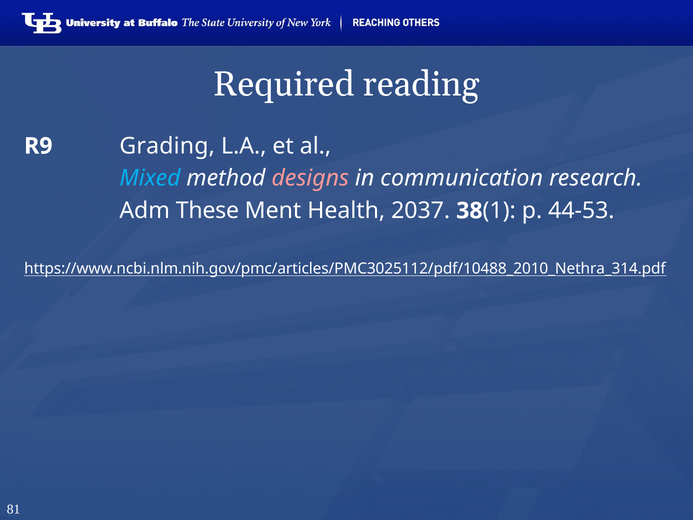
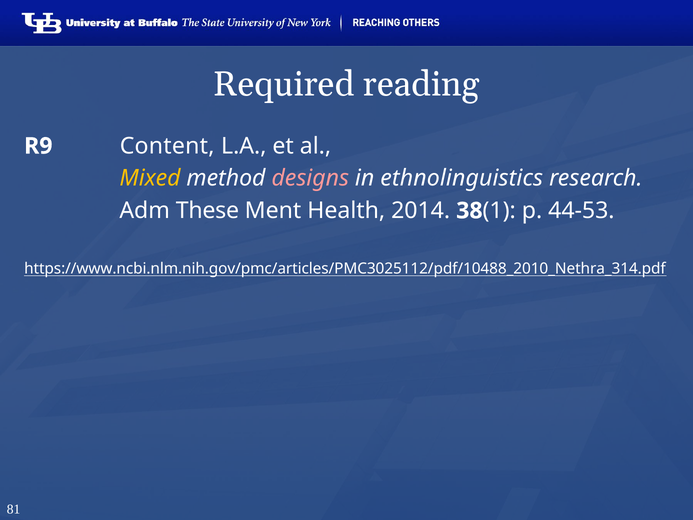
Grading: Grading -> Content
Mixed colour: light blue -> yellow
communication: communication -> ethnolinguistics
2037: 2037 -> 2014
